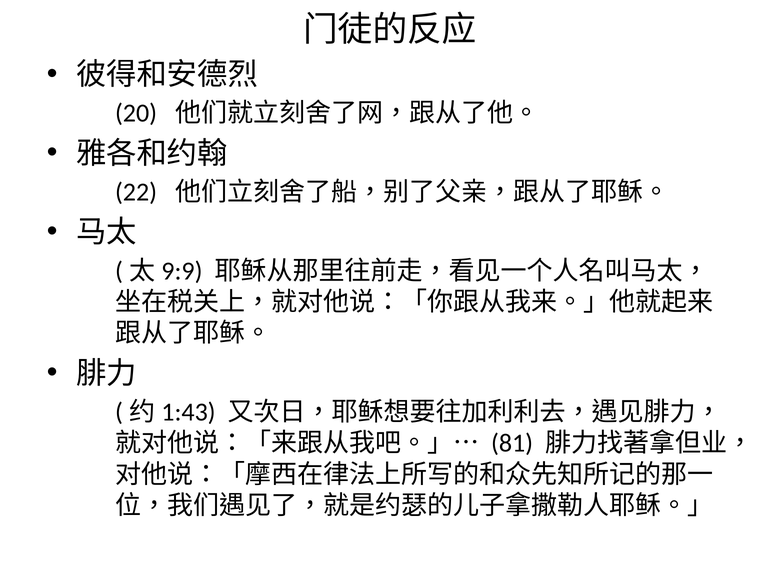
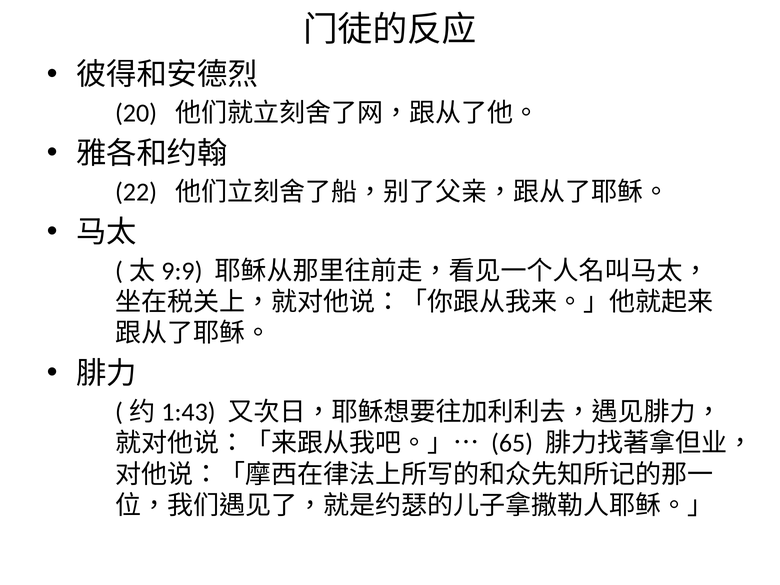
81: 81 -> 65
